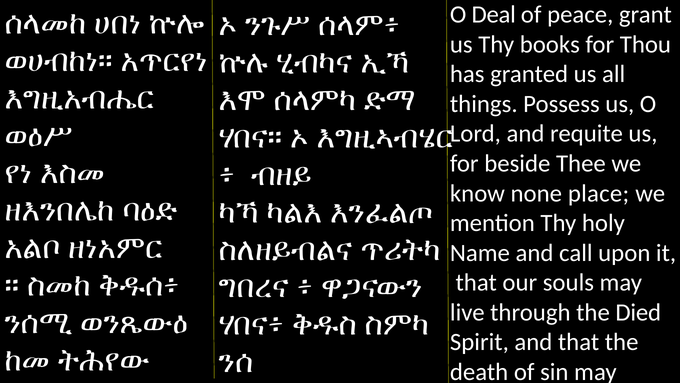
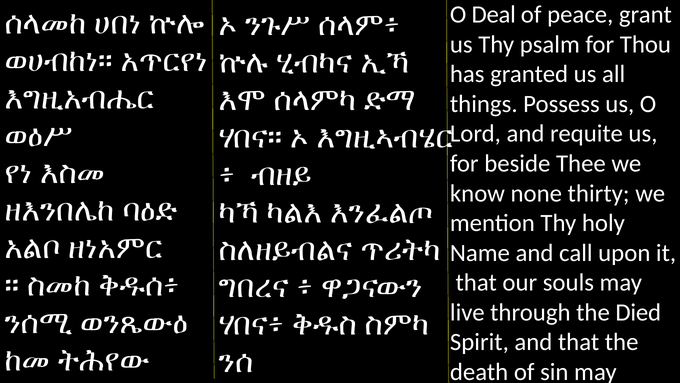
books: books -> psalm
place: place -> thirty
